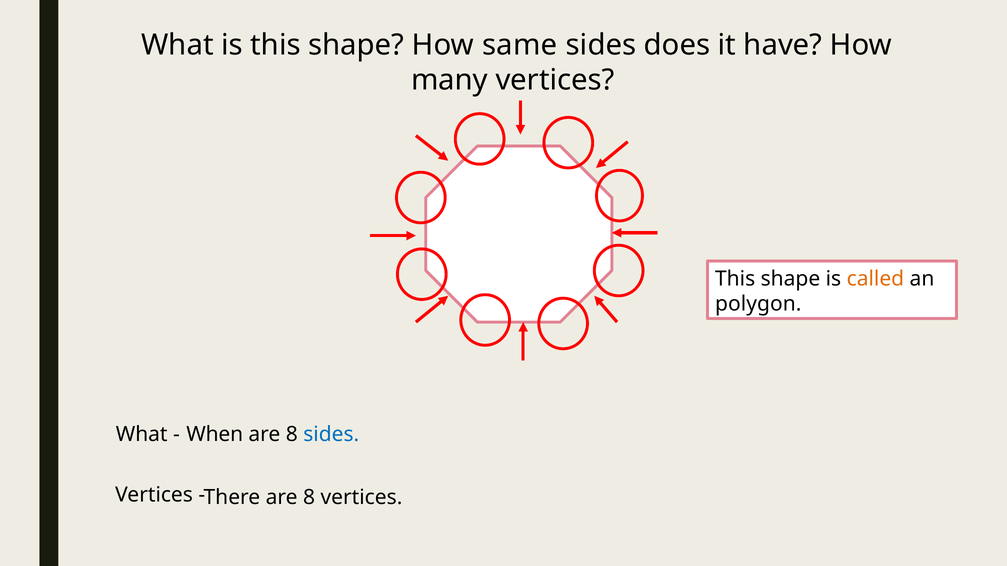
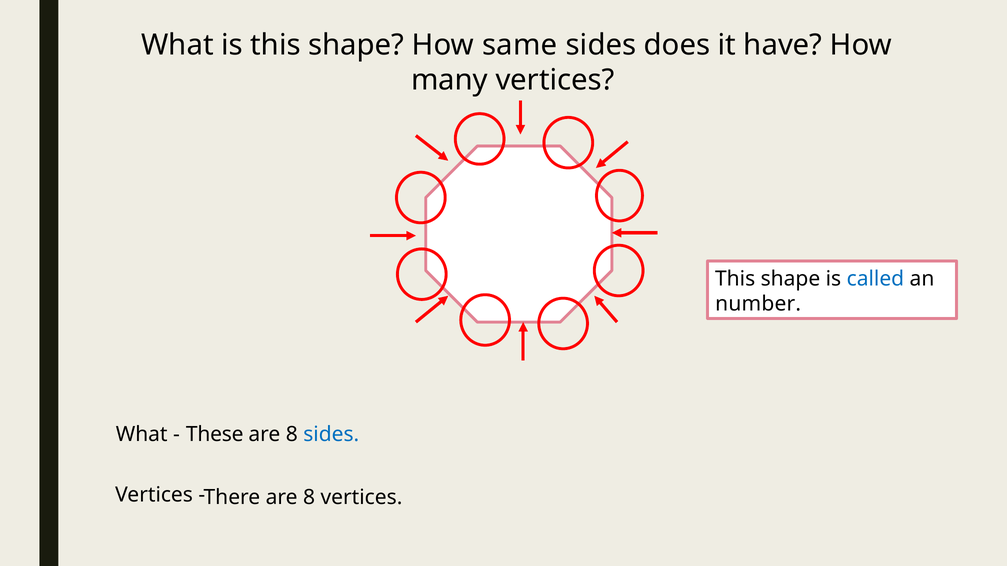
called colour: orange -> blue
polygon: polygon -> number
When: When -> These
